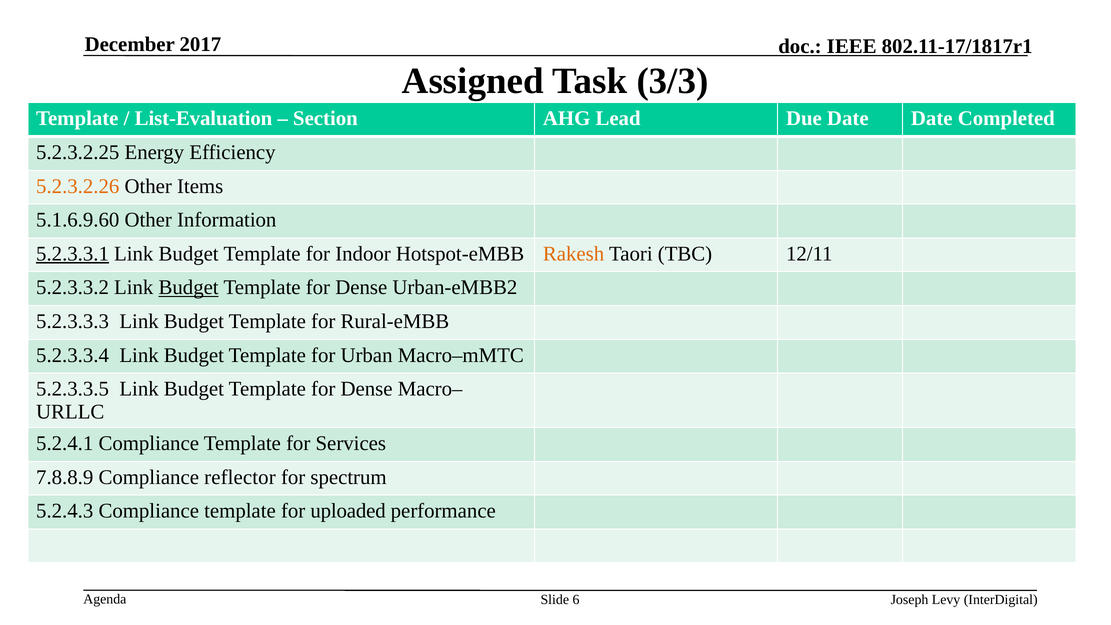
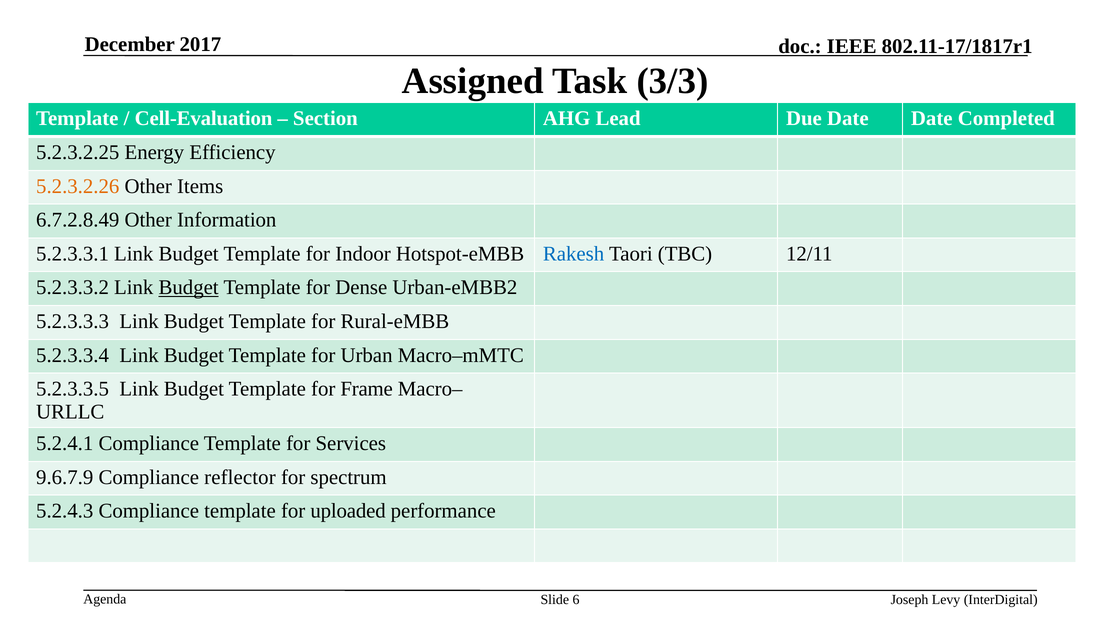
List-Evaluation: List-Evaluation -> Cell-Evaluation
5.1.6.9.60: 5.1.6.9.60 -> 6.7.2.8.49
5.2.3.3.1 underline: present -> none
Rakesh colour: orange -> blue
Dense at (367, 389): Dense -> Frame
7.8.8.9: 7.8.8.9 -> 9.6.7.9
